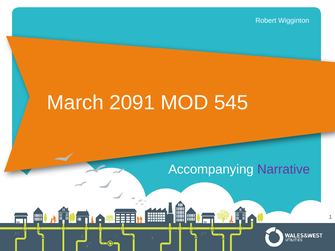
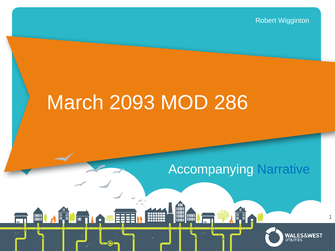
2091: 2091 -> 2093
545: 545 -> 286
Narrative colour: purple -> blue
